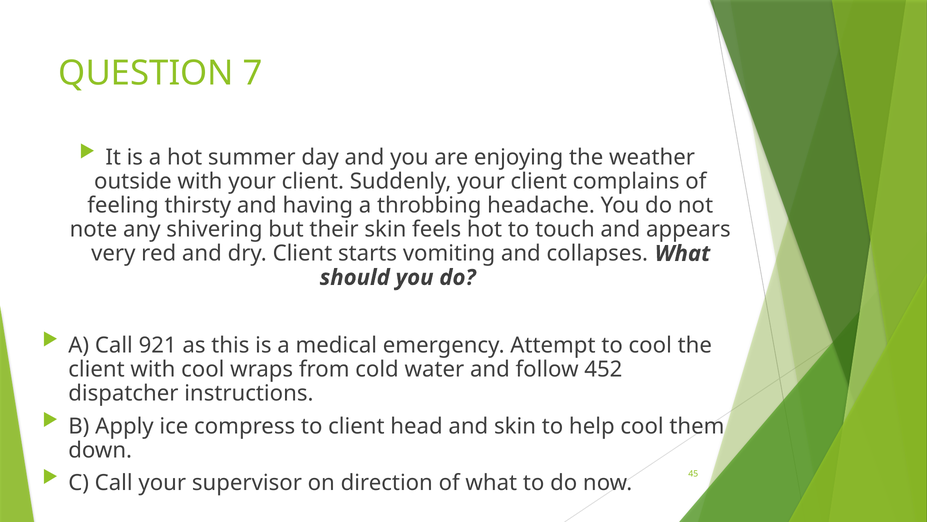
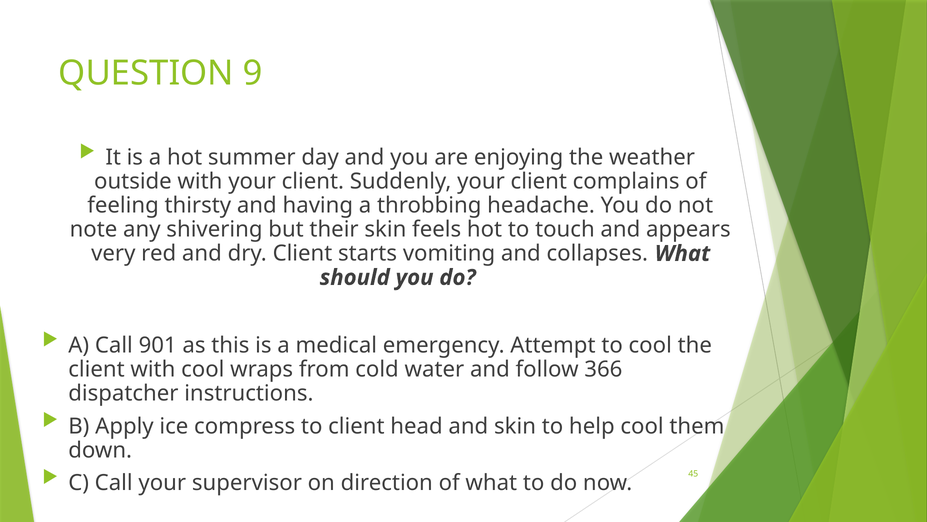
7: 7 -> 9
921: 921 -> 901
452: 452 -> 366
